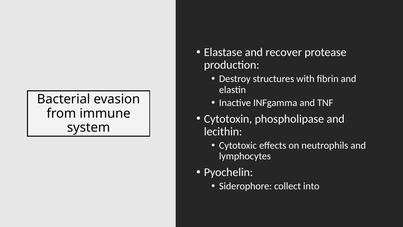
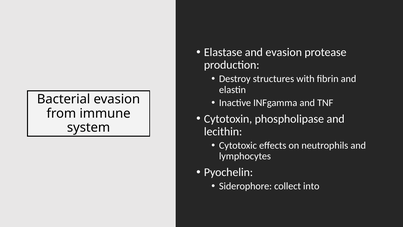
and recover: recover -> evasion
